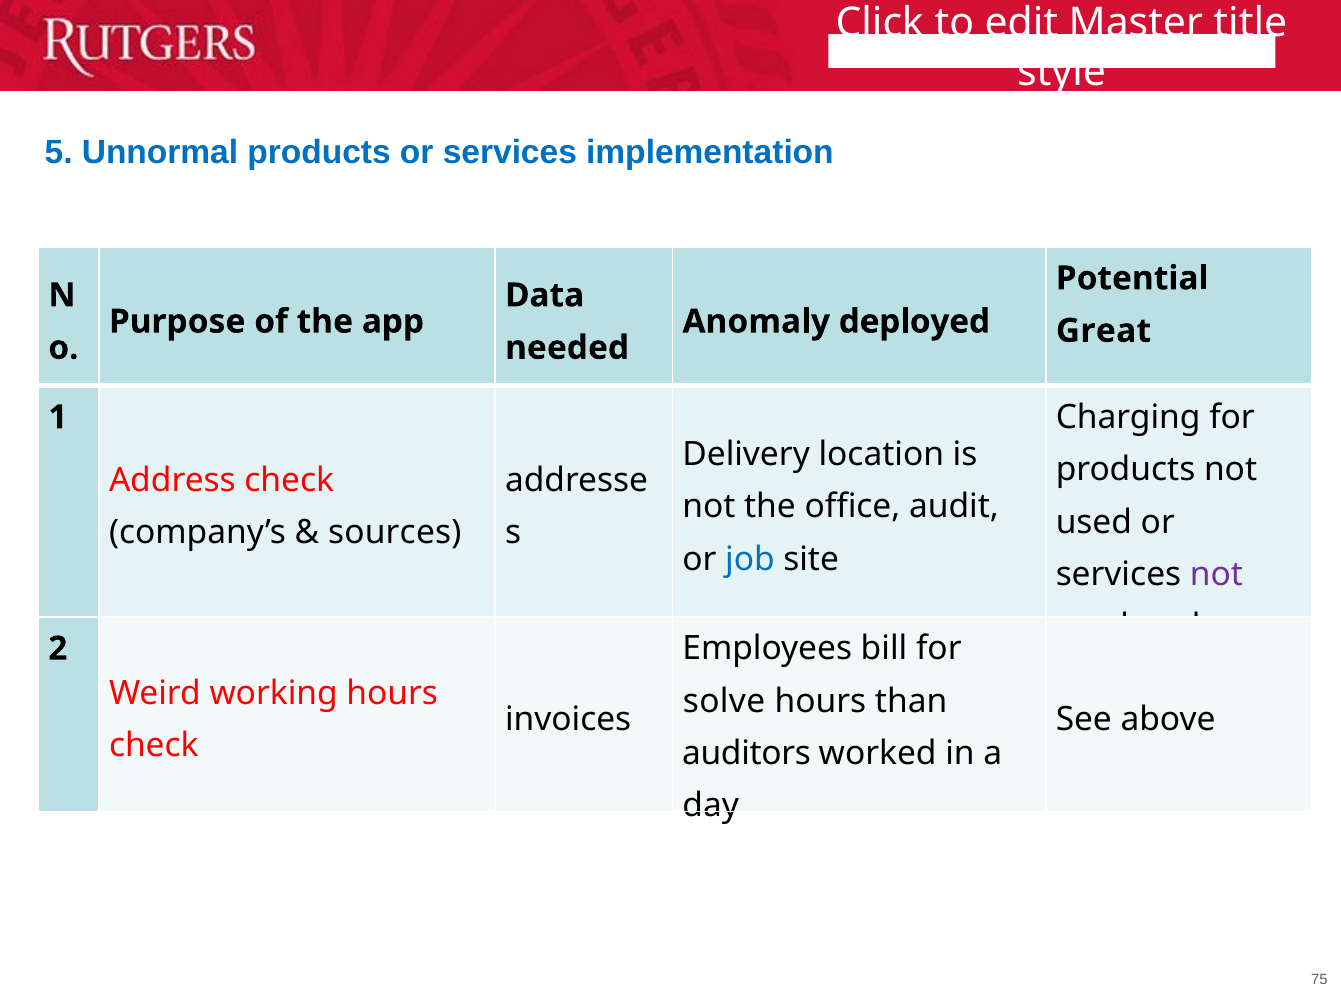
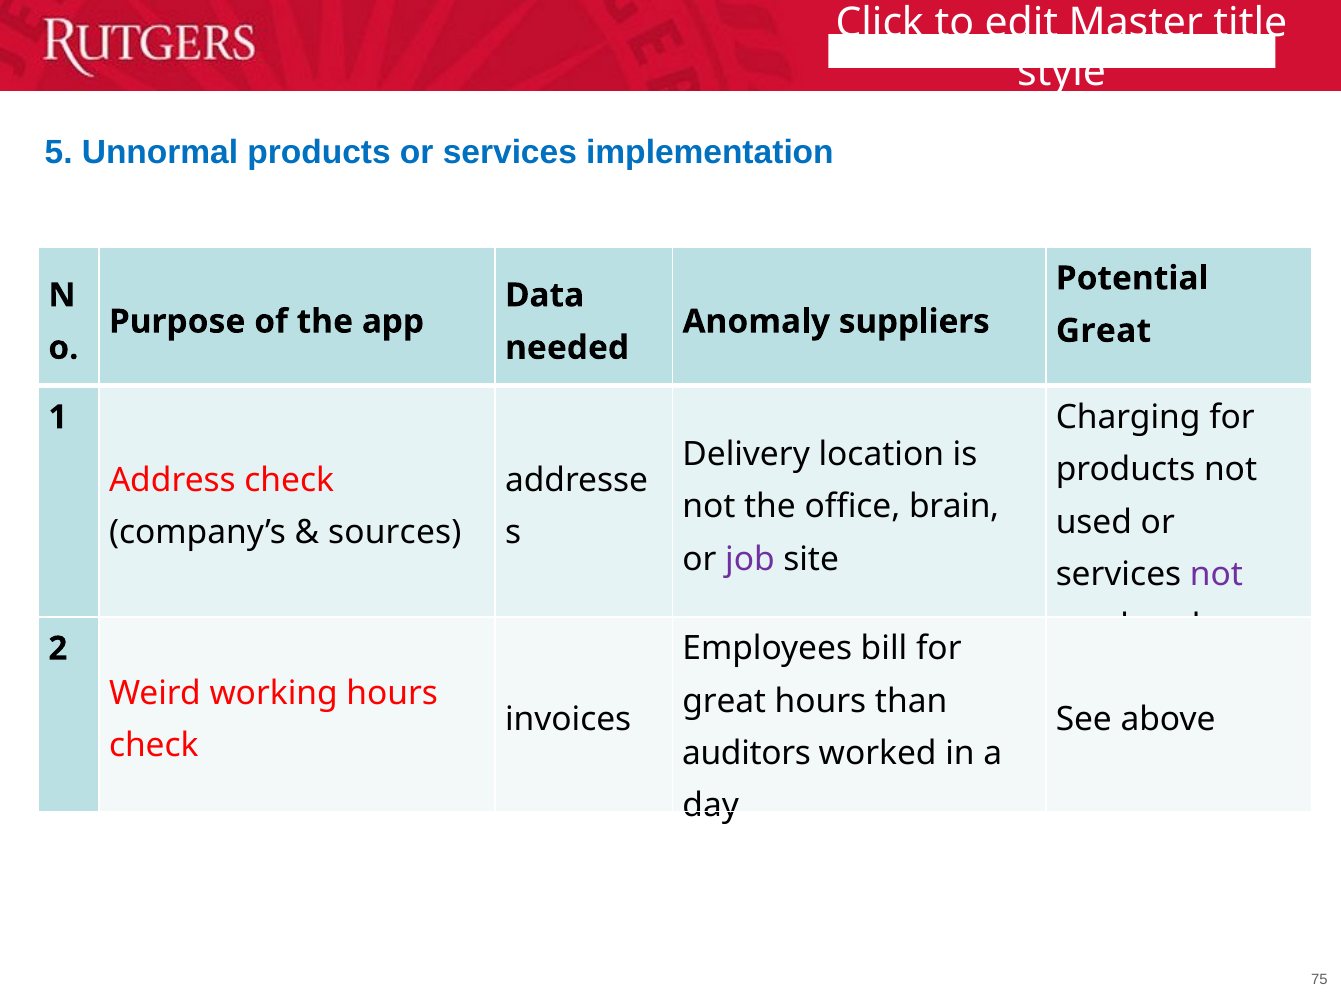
deployed: deployed -> suppliers
audit: audit -> brain
job colour: blue -> purple
solve at (724, 701): solve -> great
